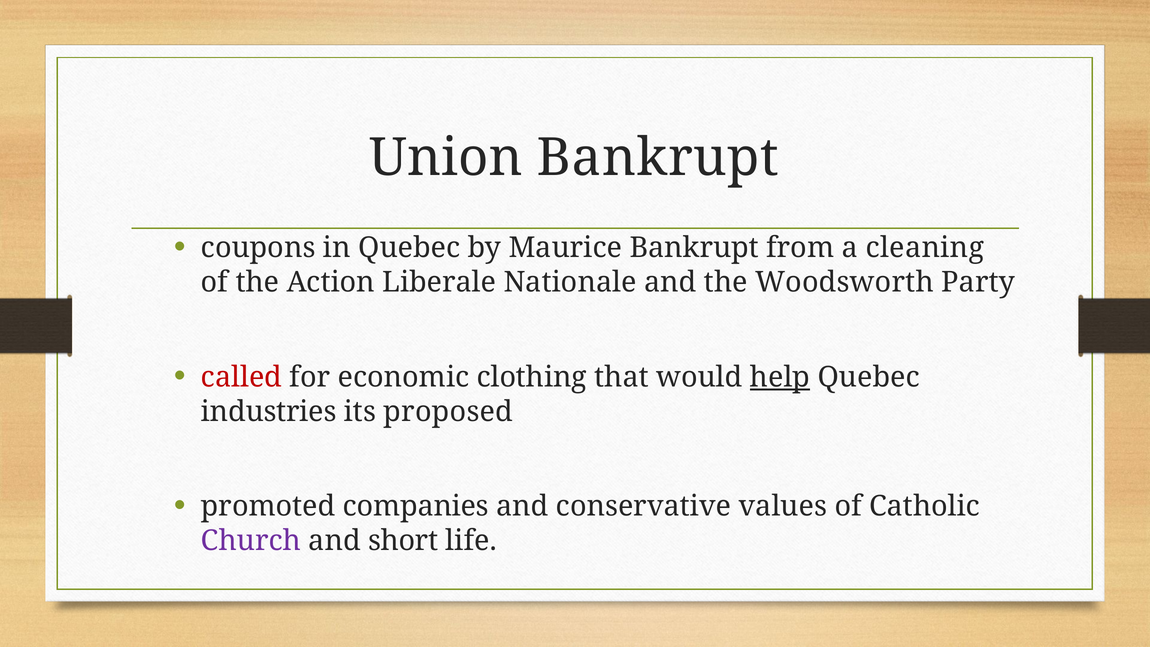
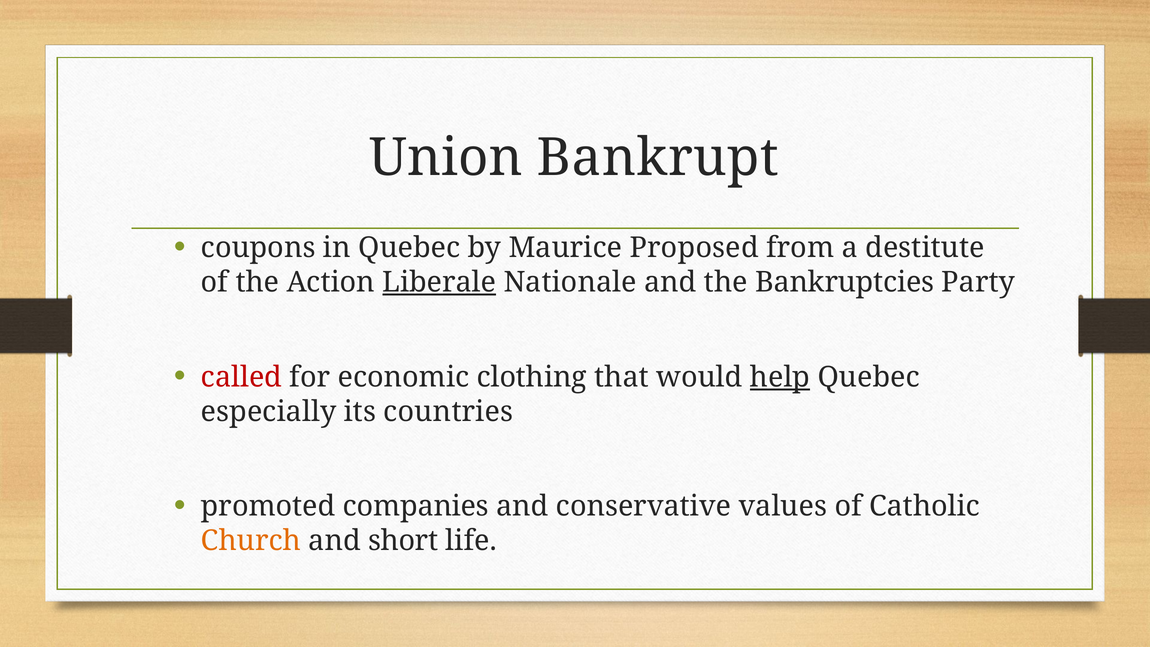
Maurice Bankrupt: Bankrupt -> Proposed
cleaning: cleaning -> destitute
Liberale underline: none -> present
Woodsworth: Woodsworth -> Bankruptcies
industries: industries -> especially
proposed: proposed -> countries
Church colour: purple -> orange
